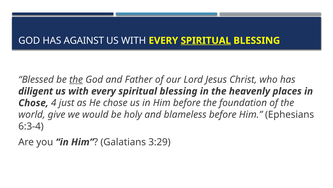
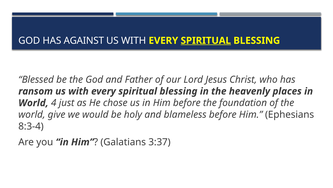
the at (76, 79) underline: present -> none
diligent: diligent -> ransom
Chose at (33, 103): Chose -> World
6:3-4: 6:3-4 -> 8:3-4
3:29: 3:29 -> 3:37
